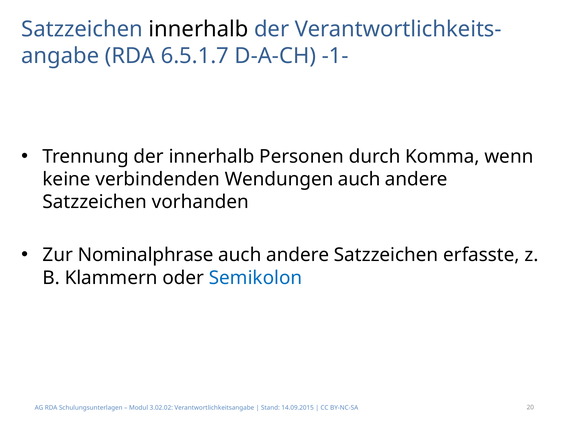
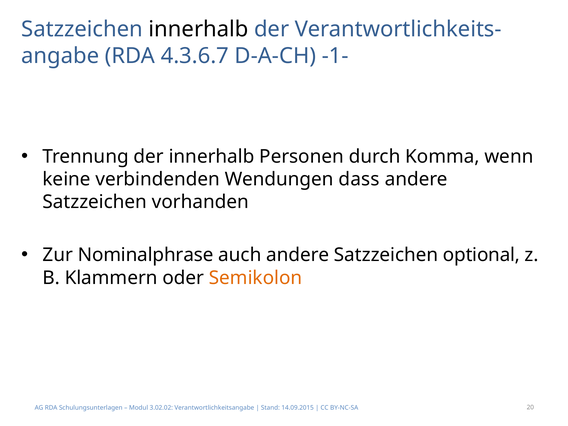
6.5.1.7: 6.5.1.7 -> 4.3.6.7
Wendungen auch: auch -> dass
erfasste: erfasste -> optional
Semikolon colour: blue -> orange
